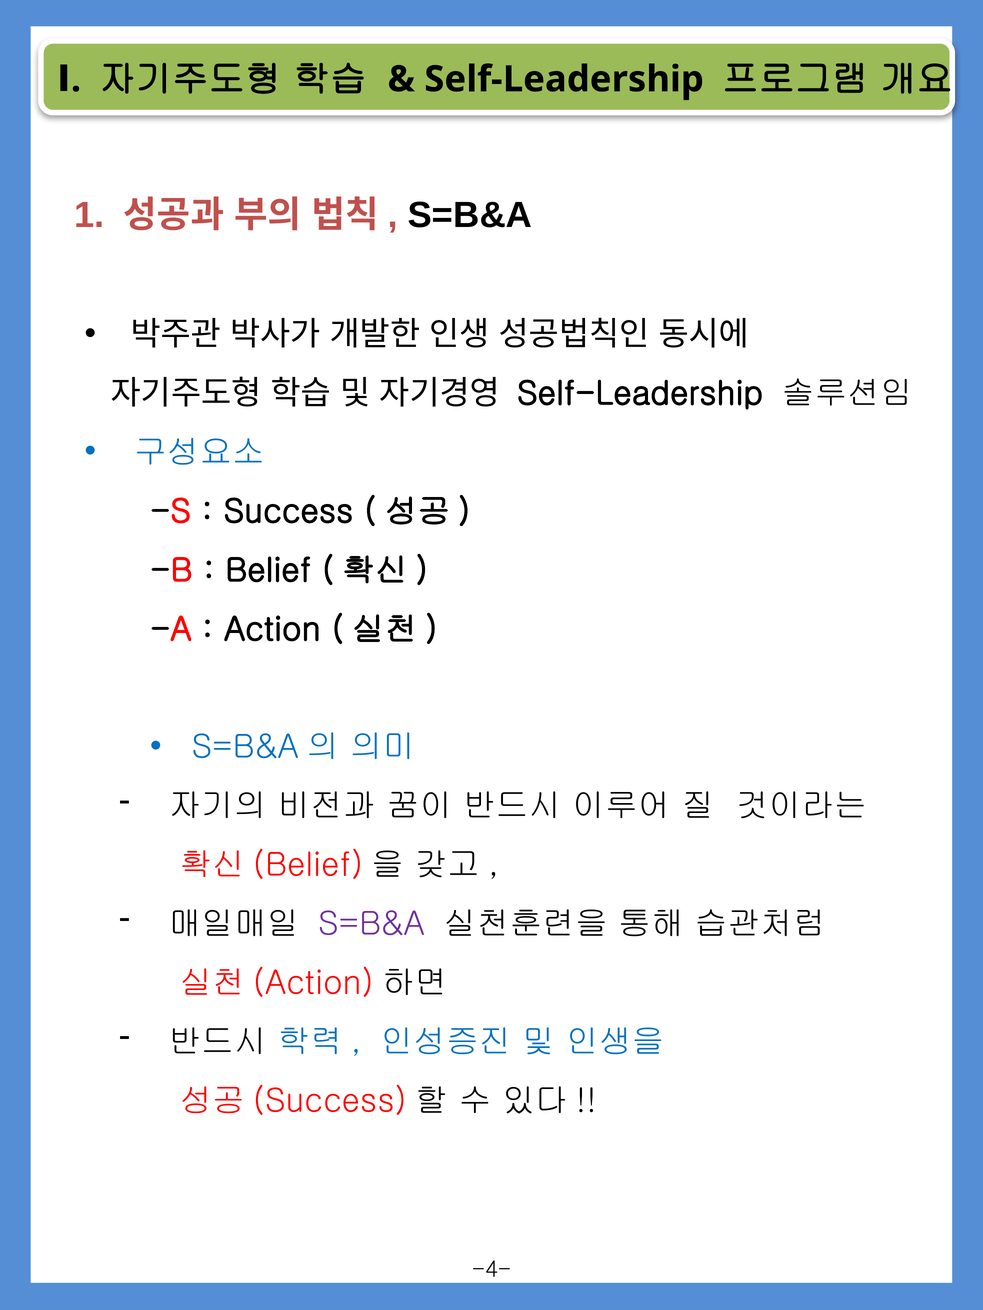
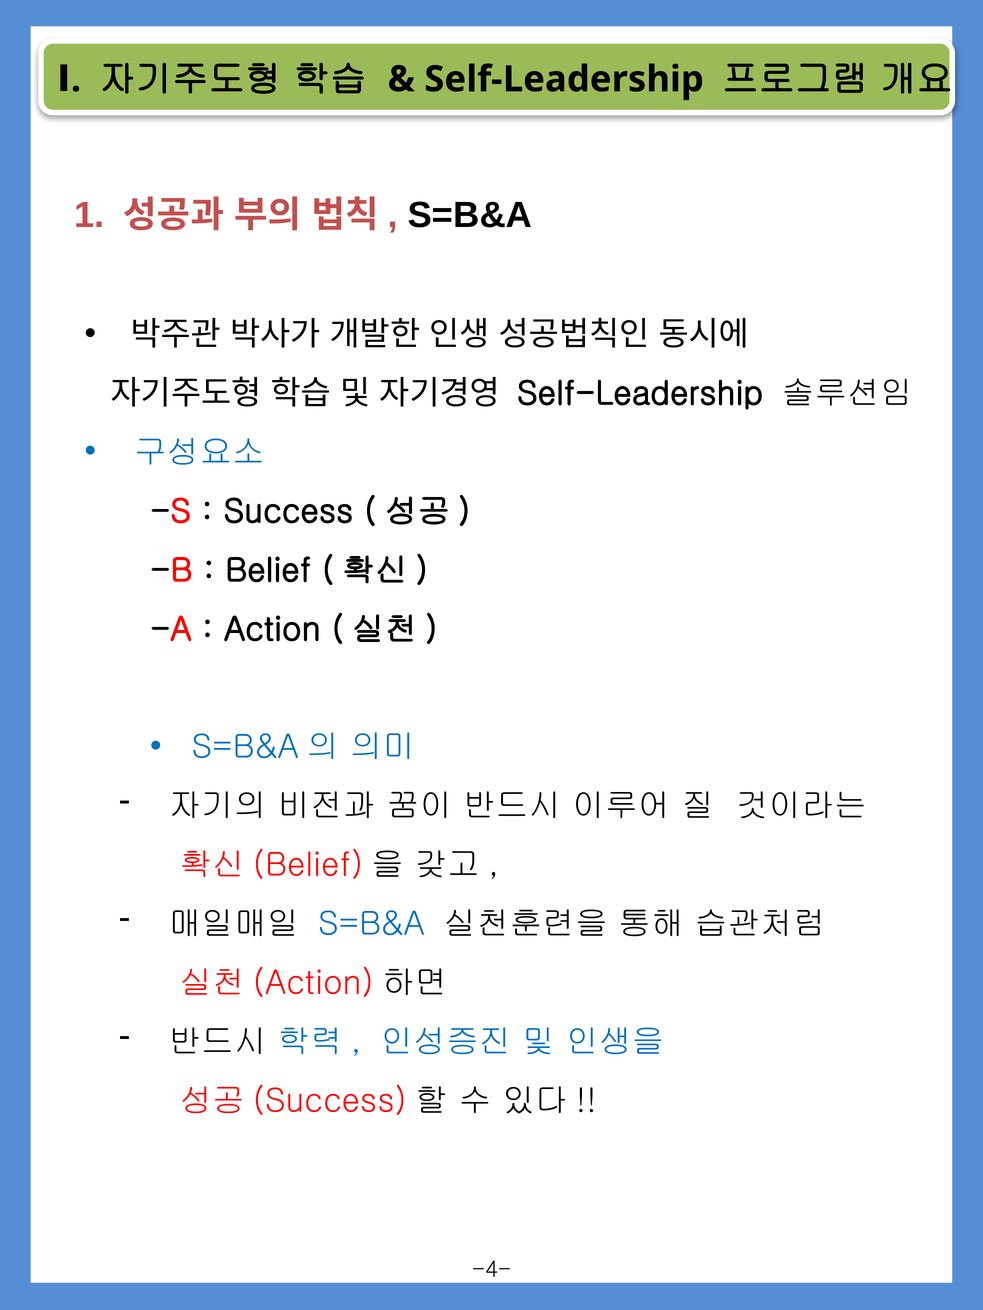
S=B&A at (372, 925) colour: purple -> blue
